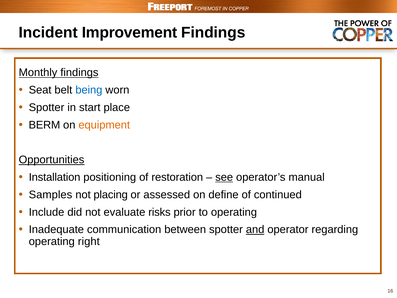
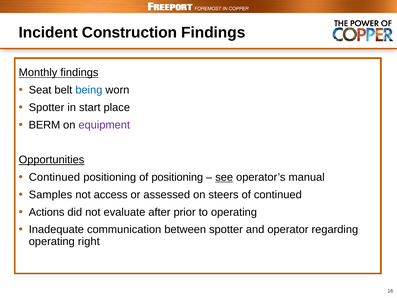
Improvement: Improvement -> Construction
equipment colour: orange -> purple
Installation at (55, 177): Installation -> Continued
of restoration: restoration -> positioning
placing: placing -> access
define: define -> steers
Include: Include -> Actions
risks: risks -> after
and underline: present -> none
